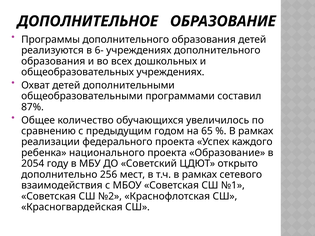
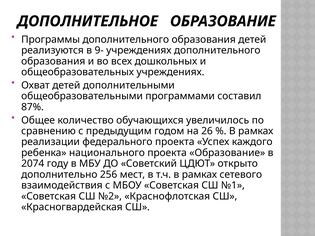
6-: 6- -> 9-
65: 65 -> 26
2054: 2054 -> 2074
